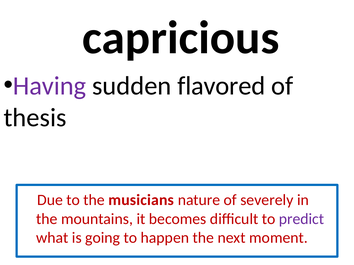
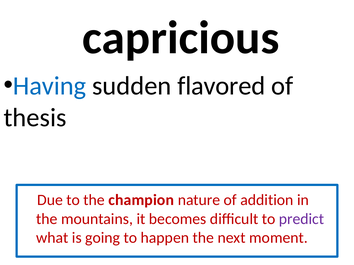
Having colour: purple -> blue
musicians: musicians -> champion
severely: severely -> addition
